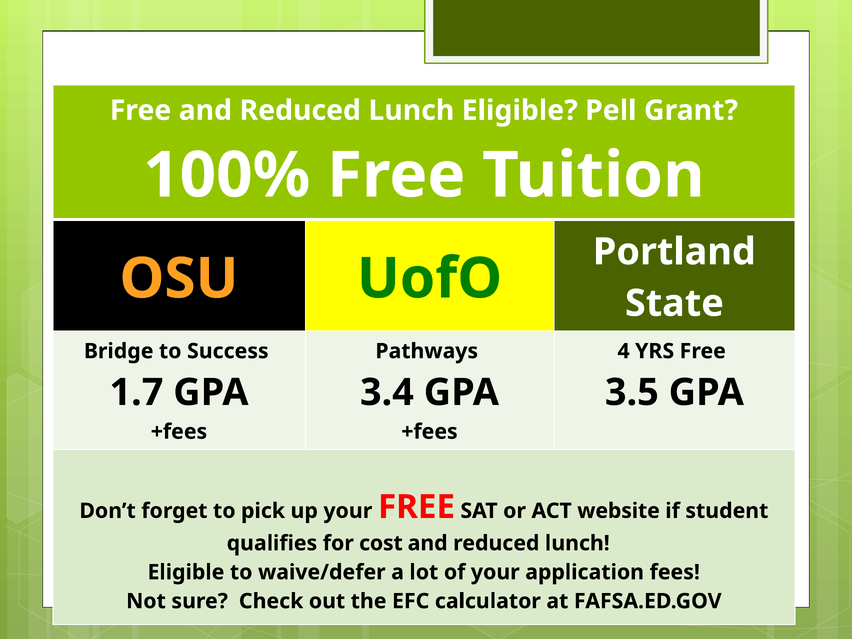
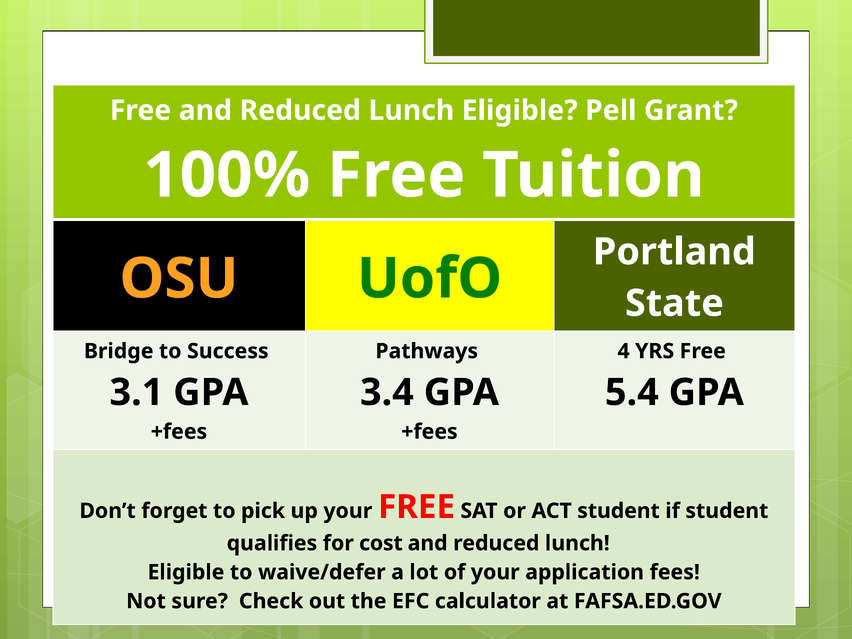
1.7: 1.7 -> 3.1
3.5: 3.5 -> 5.4
ACT website: website -> student
